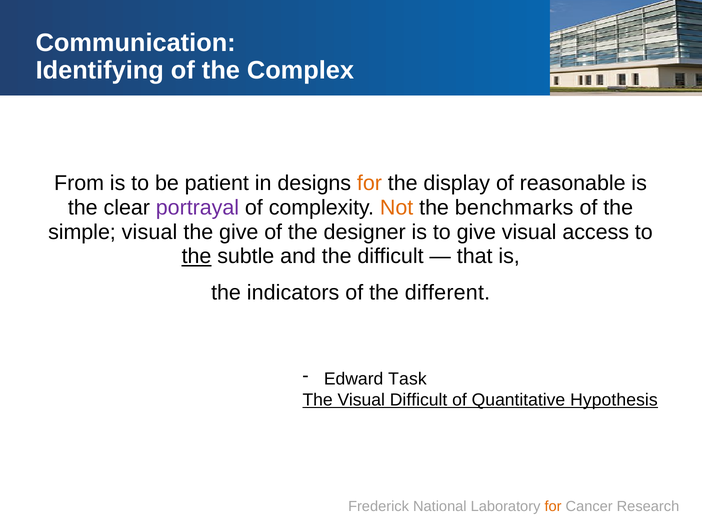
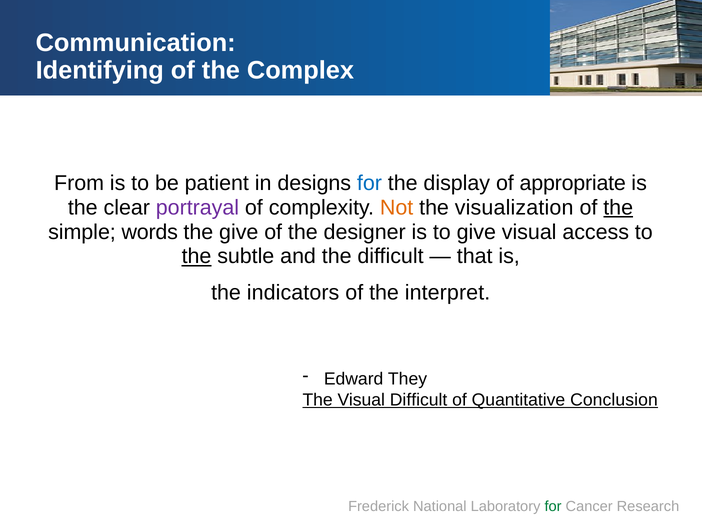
for at (369, 183) colour: orange -> blue
reasonable: reasonable -> appropriate
benchmarks: benchmarks -> visualization
the at (618, 208) underline: none -> present
simple visual: visual -> words
different: different -> interpret
Task: Task -> They
Hypothesis: Hypothesis -> Conclusion
for at (553, 507) colour: orange -> green
